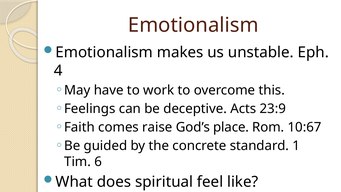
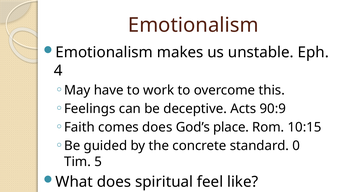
23:9: 23:9 -> 90:9
comes raise: raise -> does
10:67: 10:67 -> 10:15
1: 1 -> 0
6: 6 -> 5
